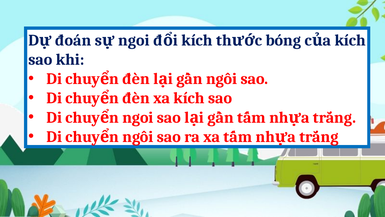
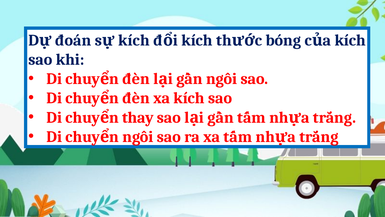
ngoi at (134, 40): ngoi -> kích
ngoi at (138, 117): ngoi -> thay
